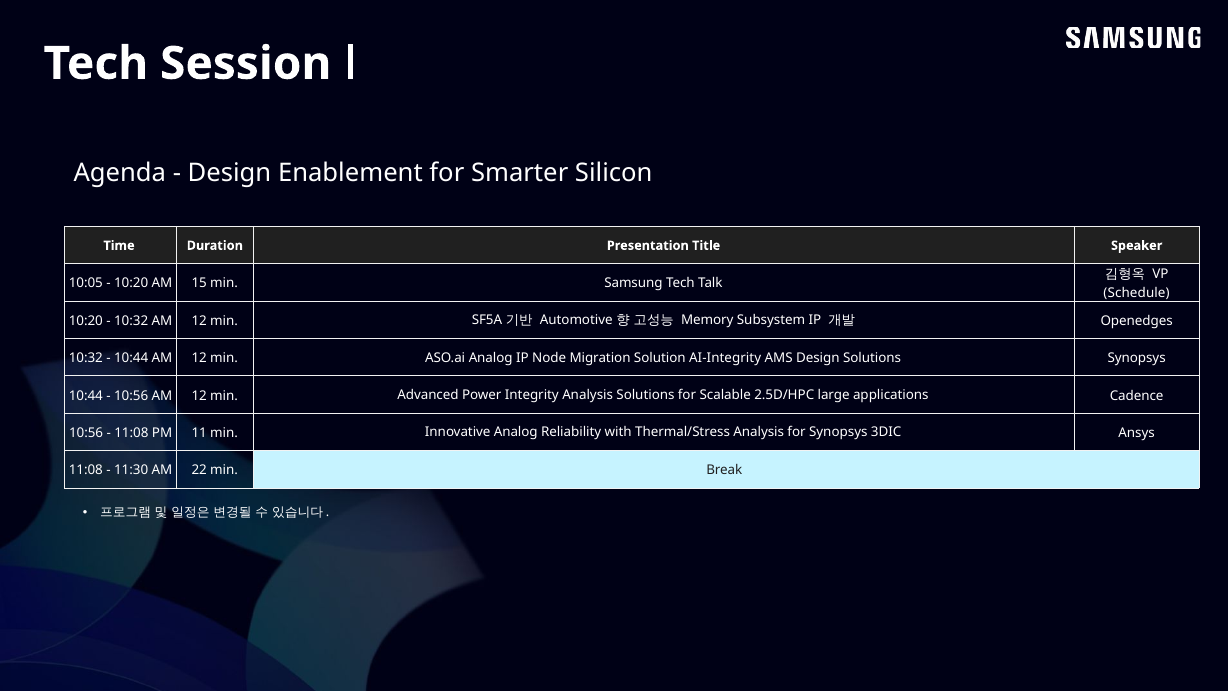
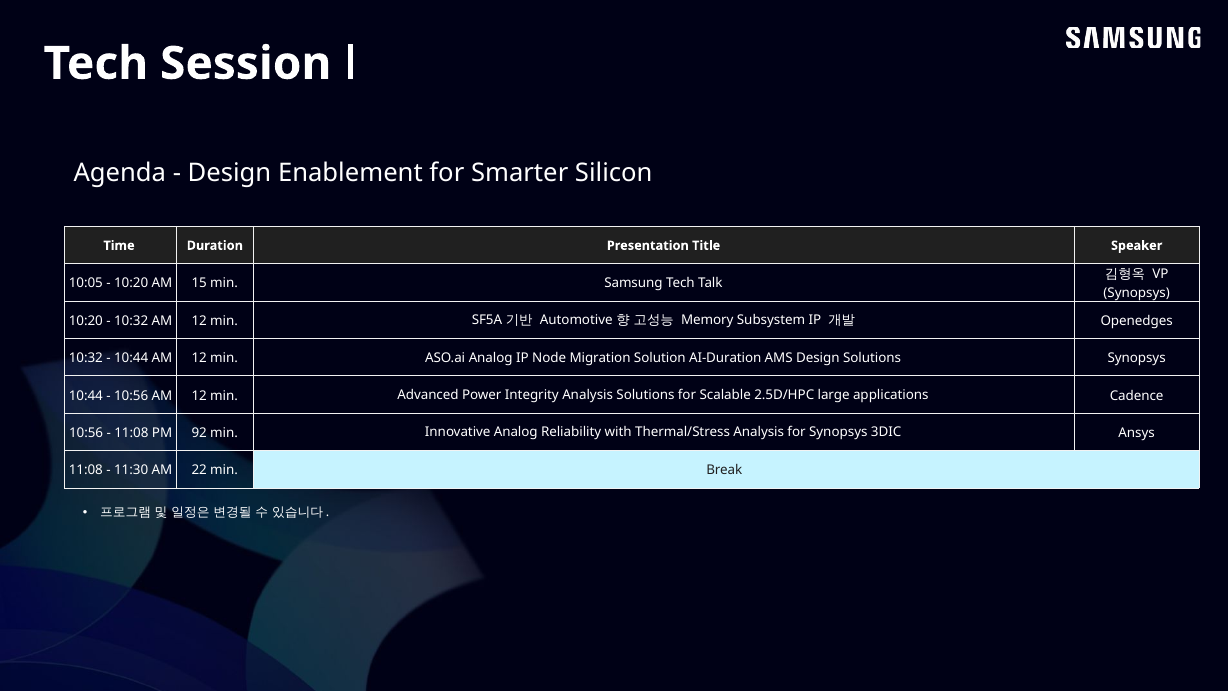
Schedule at (1137, 292): Schedule -> Synopsys
AI-Integrity: AI-Integrity -> AI-Duration
11: 11 -> 92
